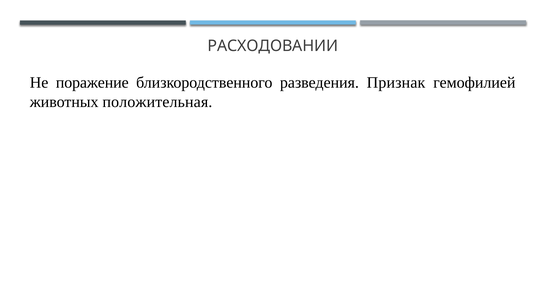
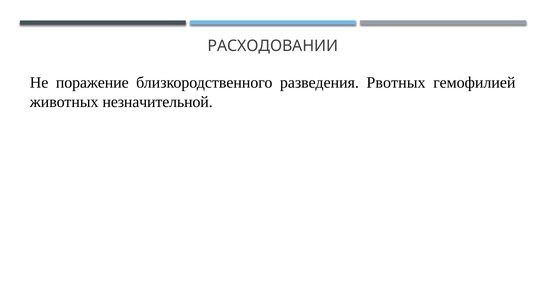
Признак: Признак -> Рвотных
положительная: положительная -> незначительной
